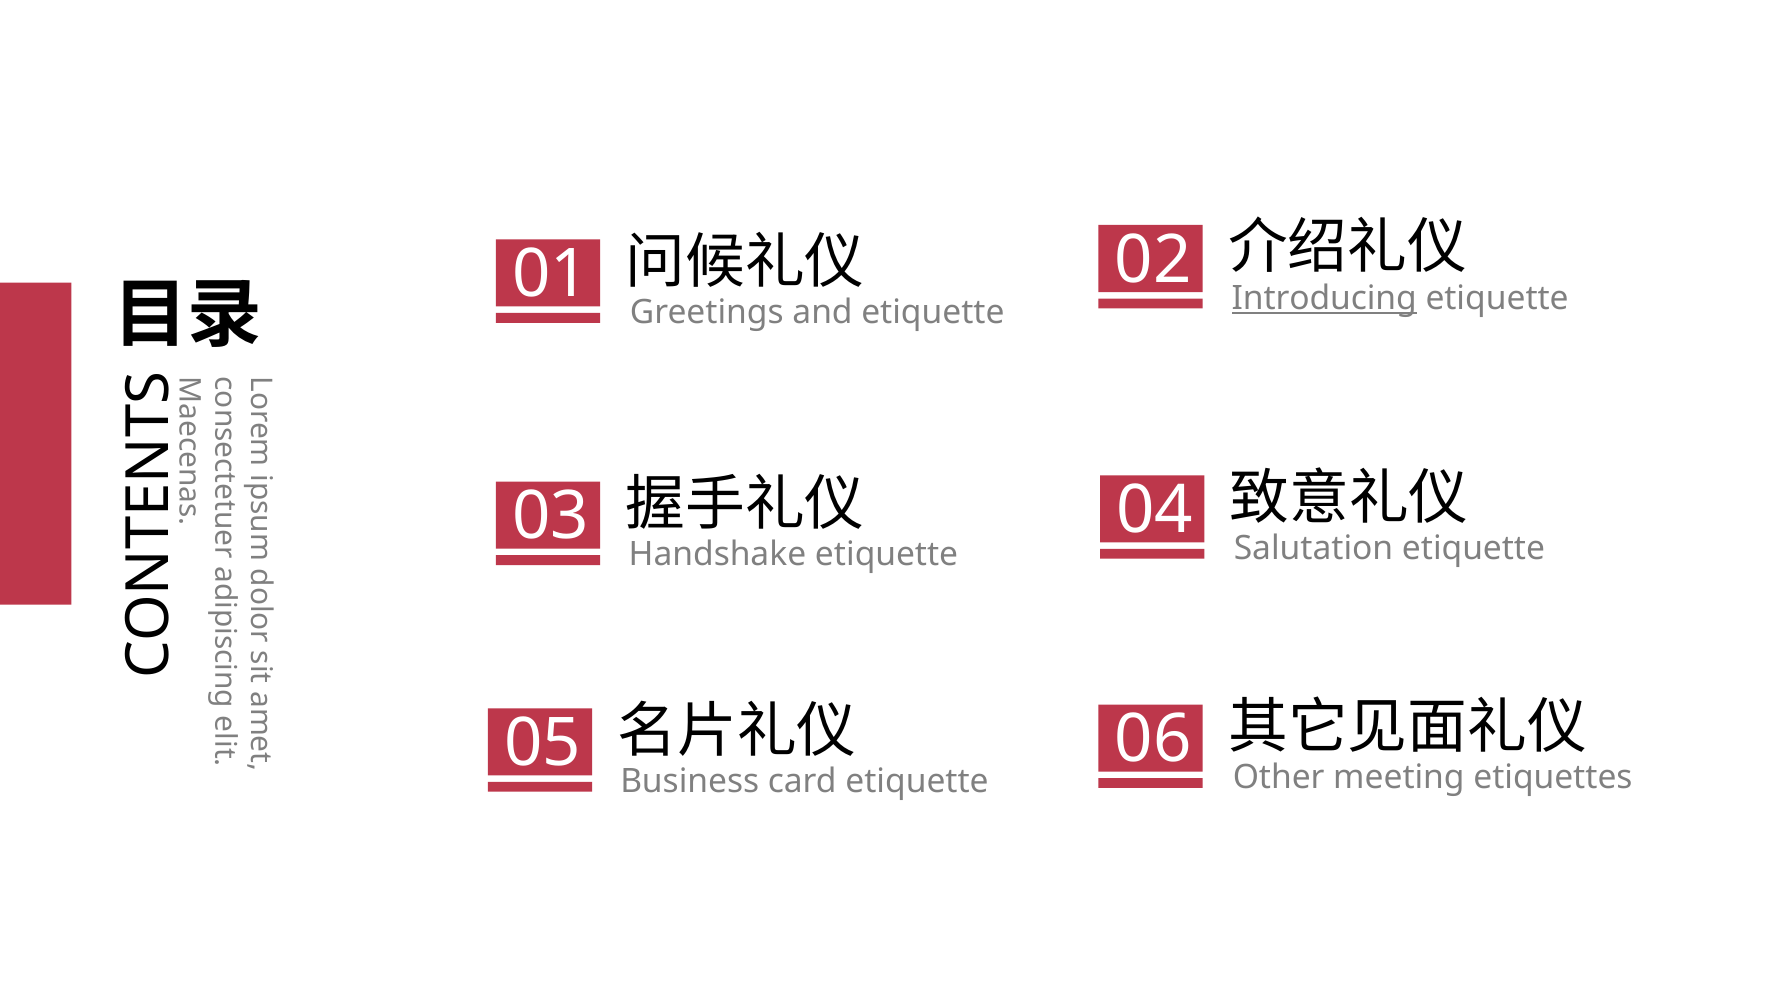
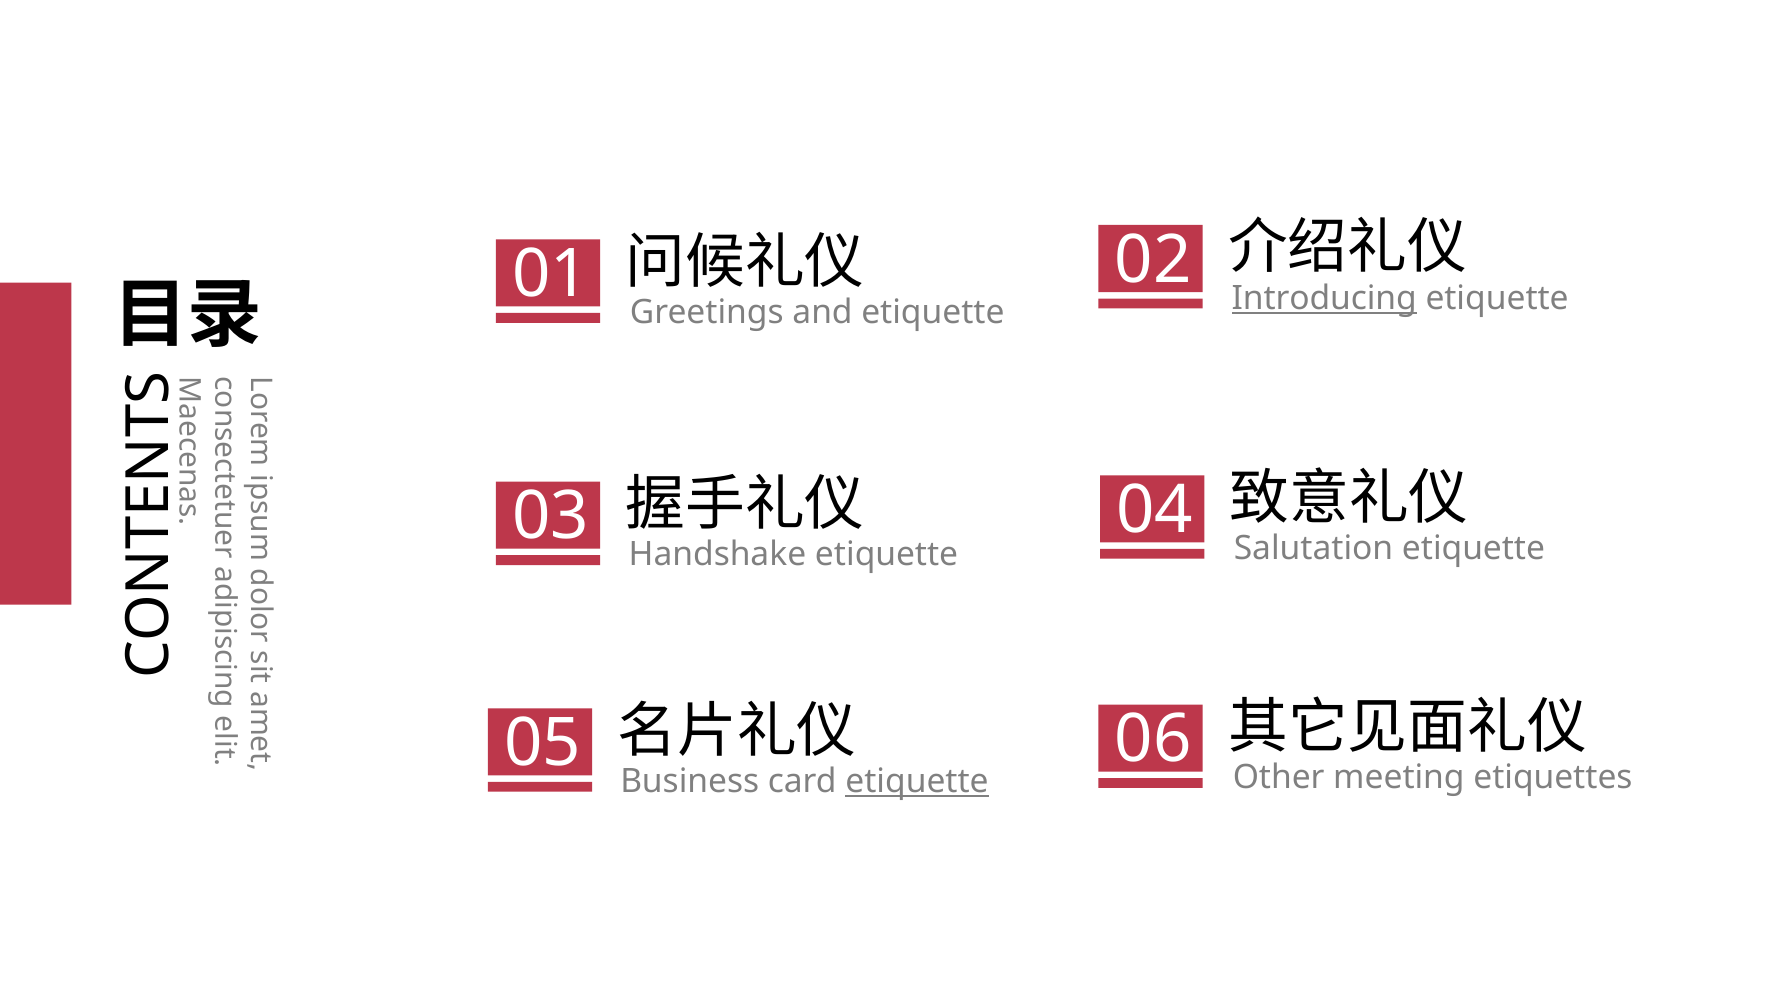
etiquette at (917, 781) underline: none -> present
